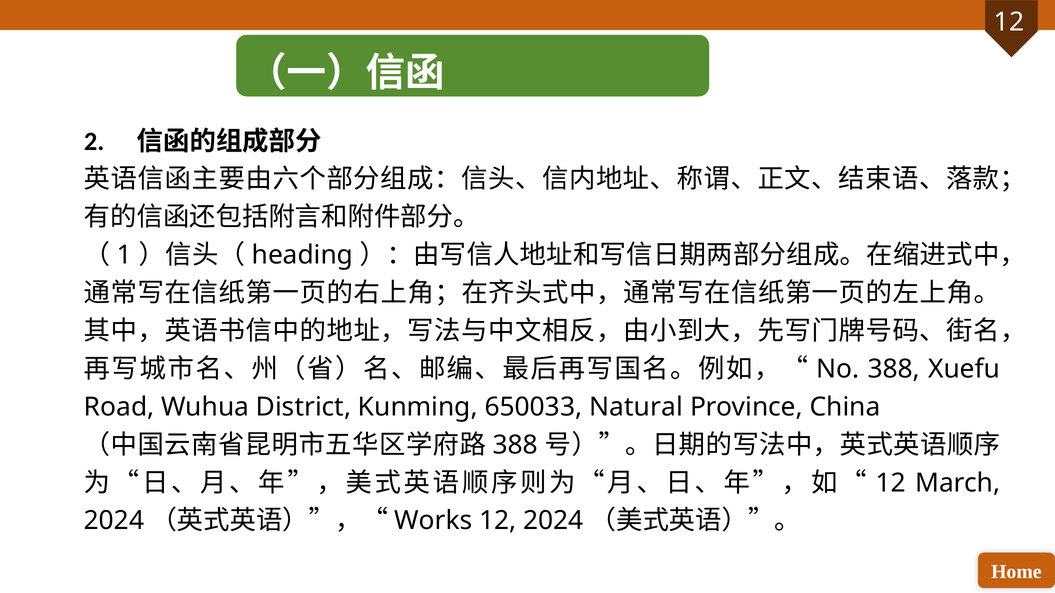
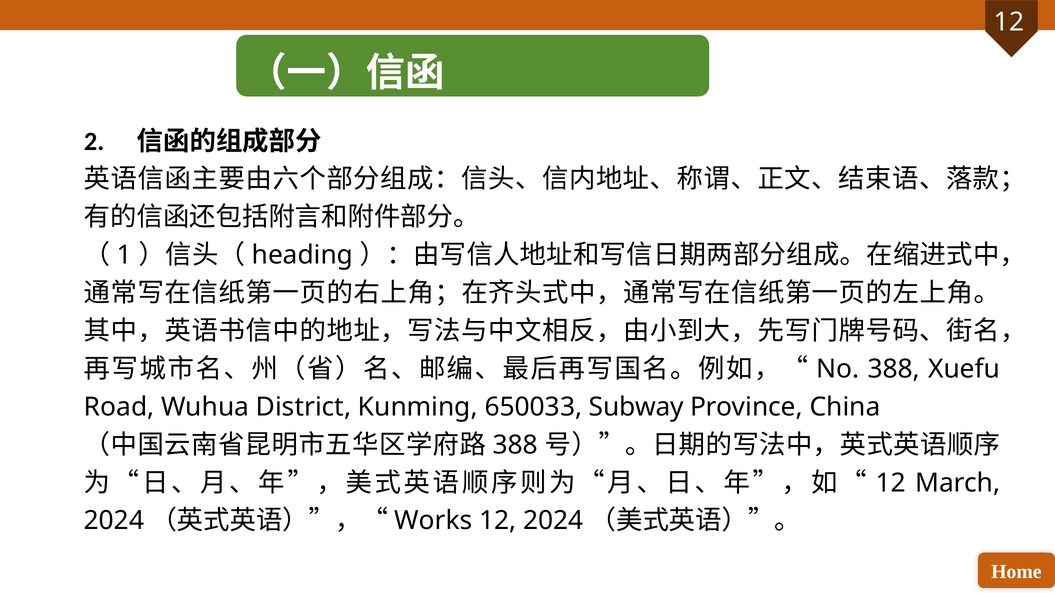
Natural: Natural -> Subway
